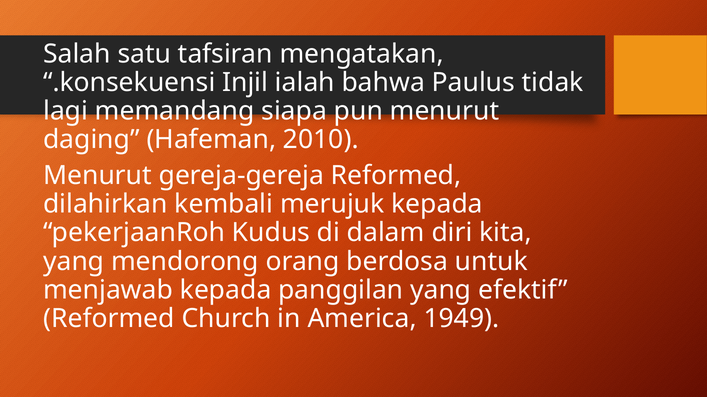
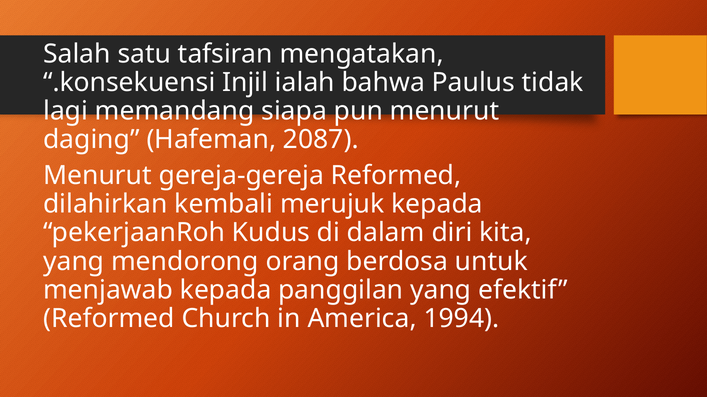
2010: 2010 -> 2087
1949: 1949 -> 1994
